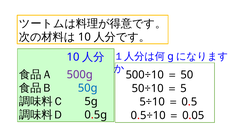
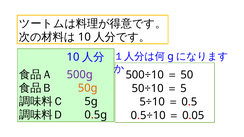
50g colour: blue -> orange
